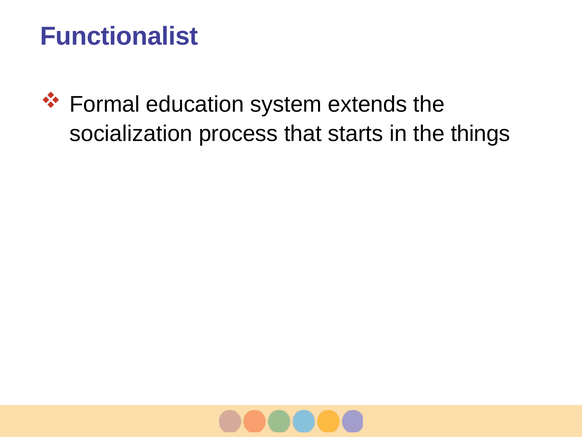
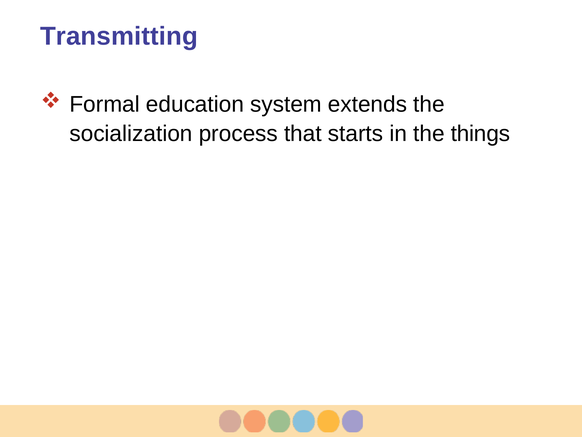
Functionalist: Functionalist -> Transmitting
